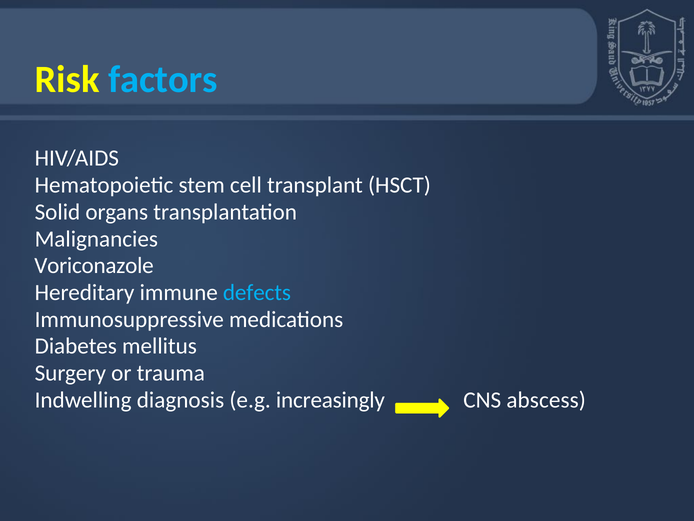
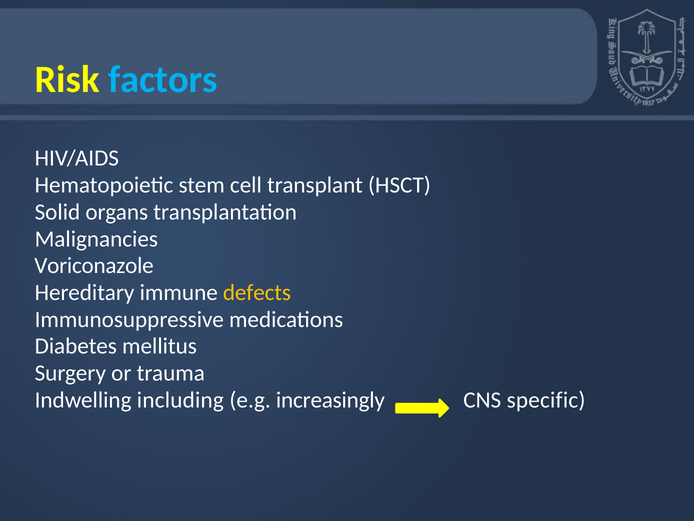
defects colour: light blue -> yellow
diagnosis: diagnosis -> including
abscess: abscess -> specific
